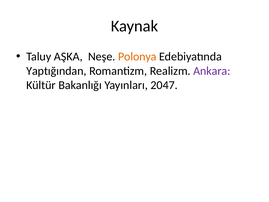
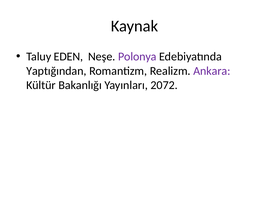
AŞKA: AŞKA -> EDEN
Polonya colour: orange -> purple
2047: 2047 -> 2072
